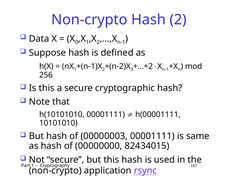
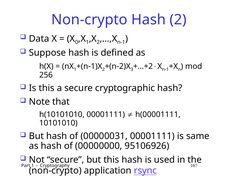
00000003: 00000003 -> 00000031
82434015: 82434015 -> 95106926
